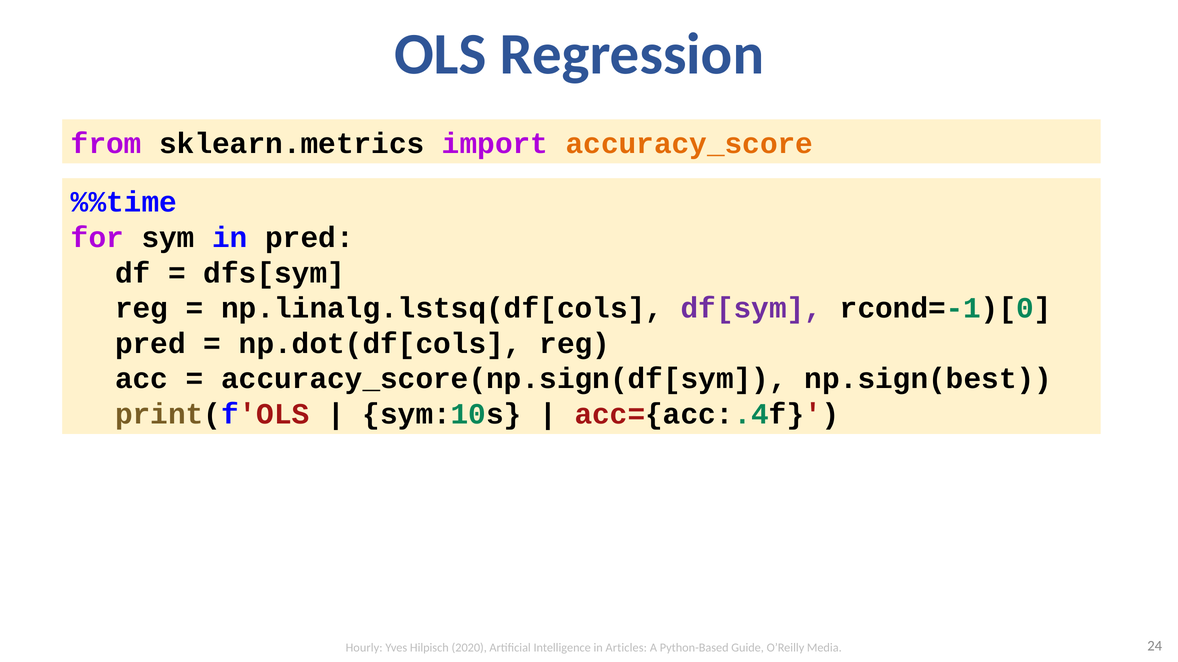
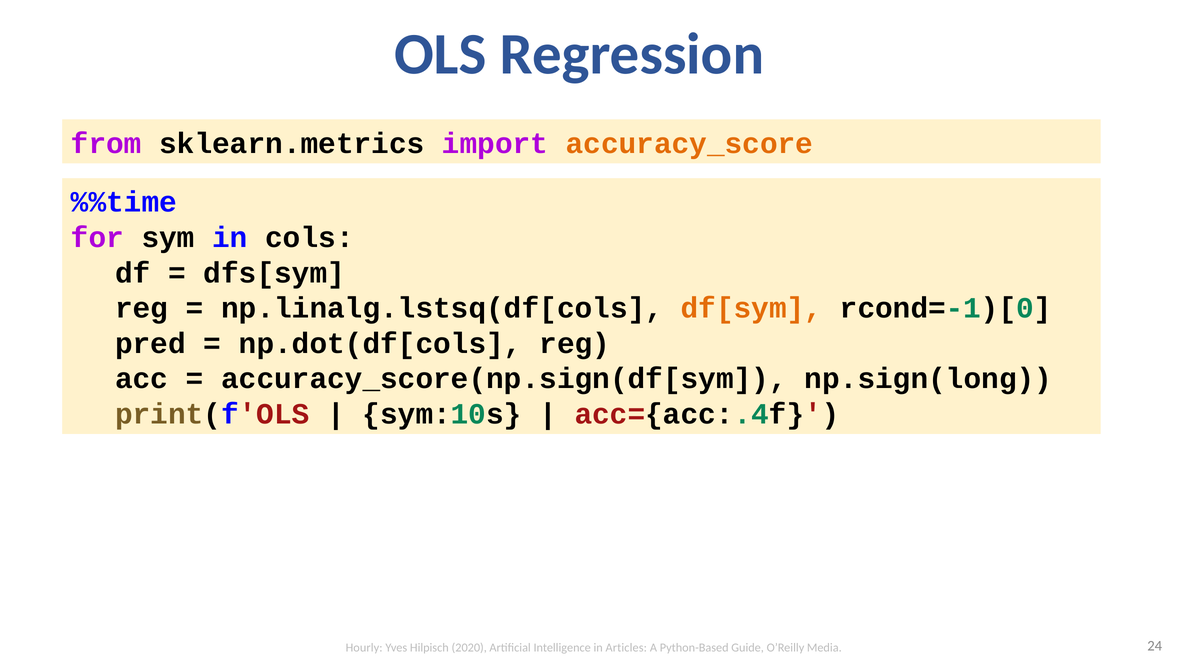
in pred: pred -> cols
df[sym colour: purple -> orange
np.sign(best: np.sign(best -> np.sign(long
